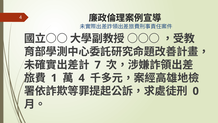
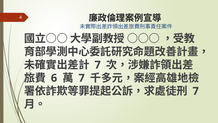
1: 1 -> 6
4 at (82, 78): 4 -> 7
0 at (196, 91): 0 -> 7
